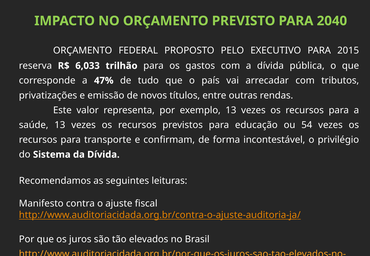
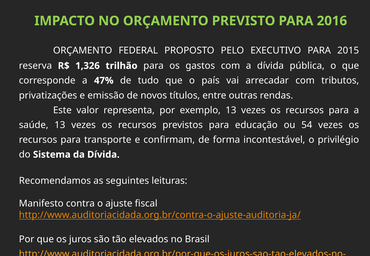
2040: 2040 -> 2016
6,033: 6,033 -> 1,326
